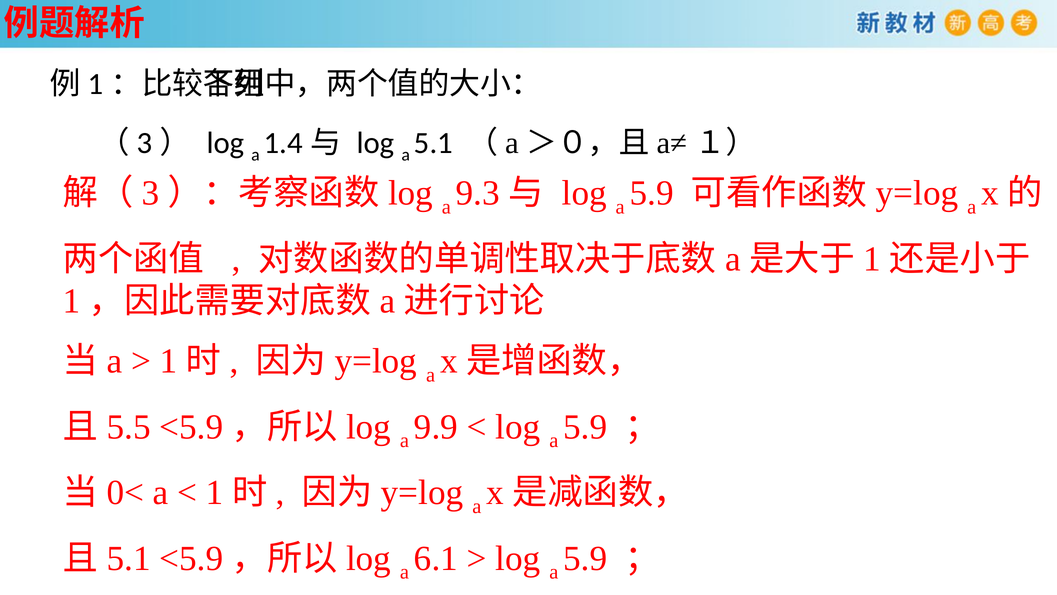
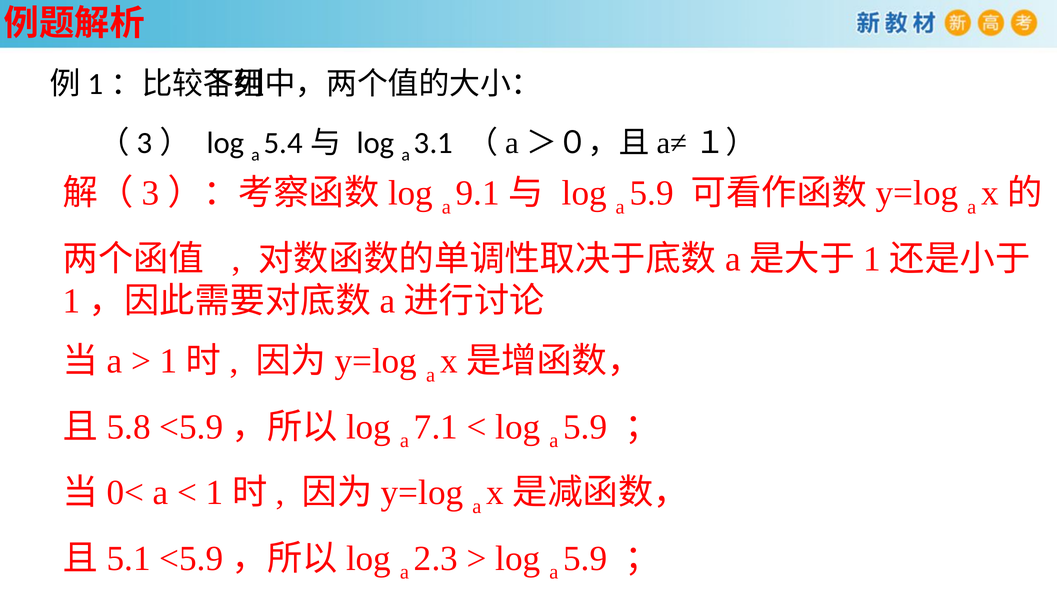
1.4: 1.4 -> 5.4
a 5.1: 5.1 -> 3.1
9.3: 9.3 -> 9.1
5.5: 5.5 -> 5.8
9.9: 9.9 -> 7.1
6.1: 6.1 -> 2.3
